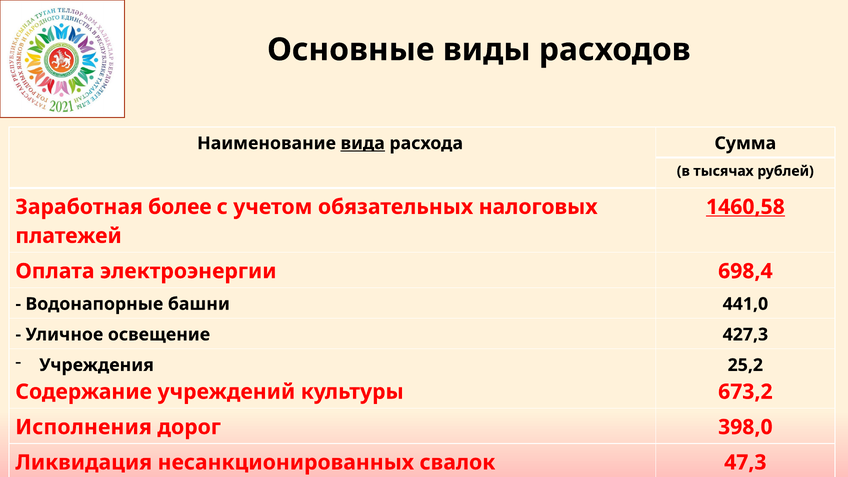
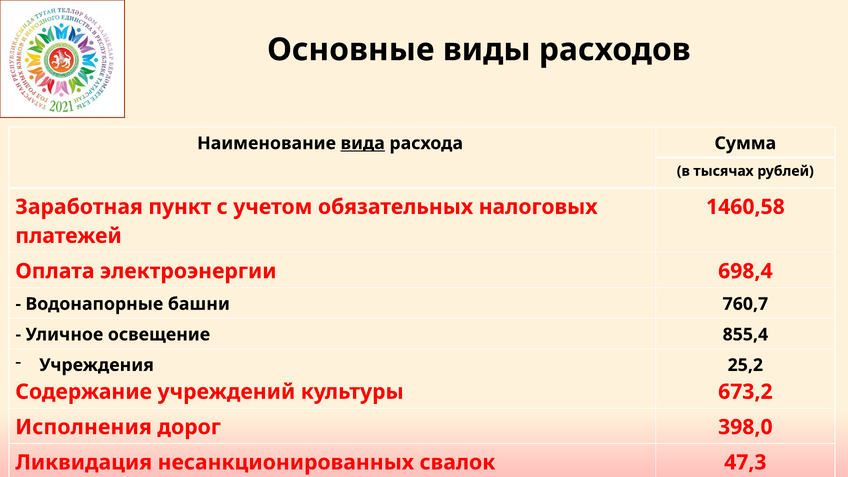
более: более -> пункт
1460,58 underline: present -> none
441,0: 441,0 -> 760,7
427,3: 427,3 -> 855,4
